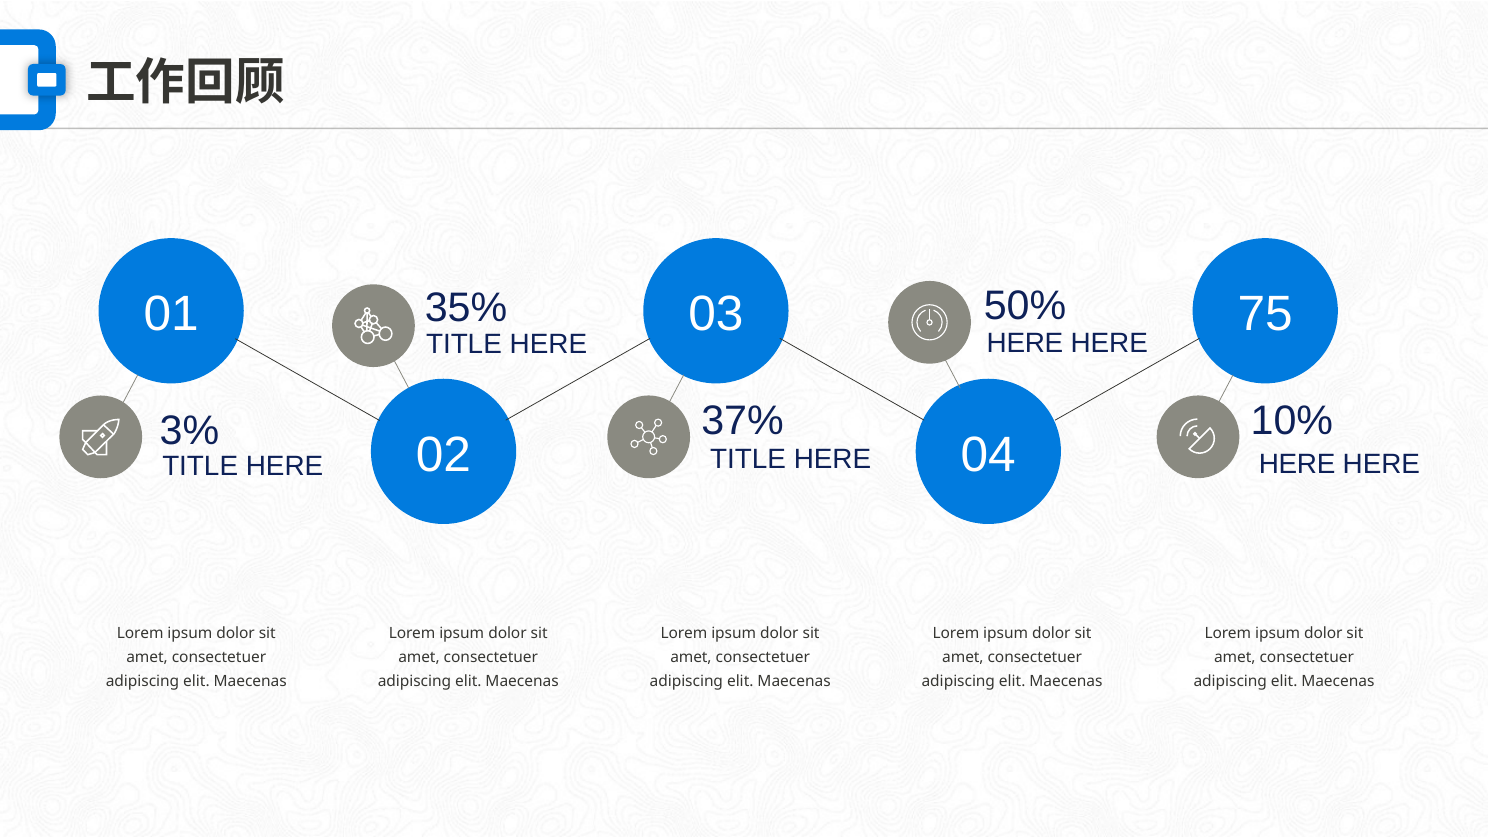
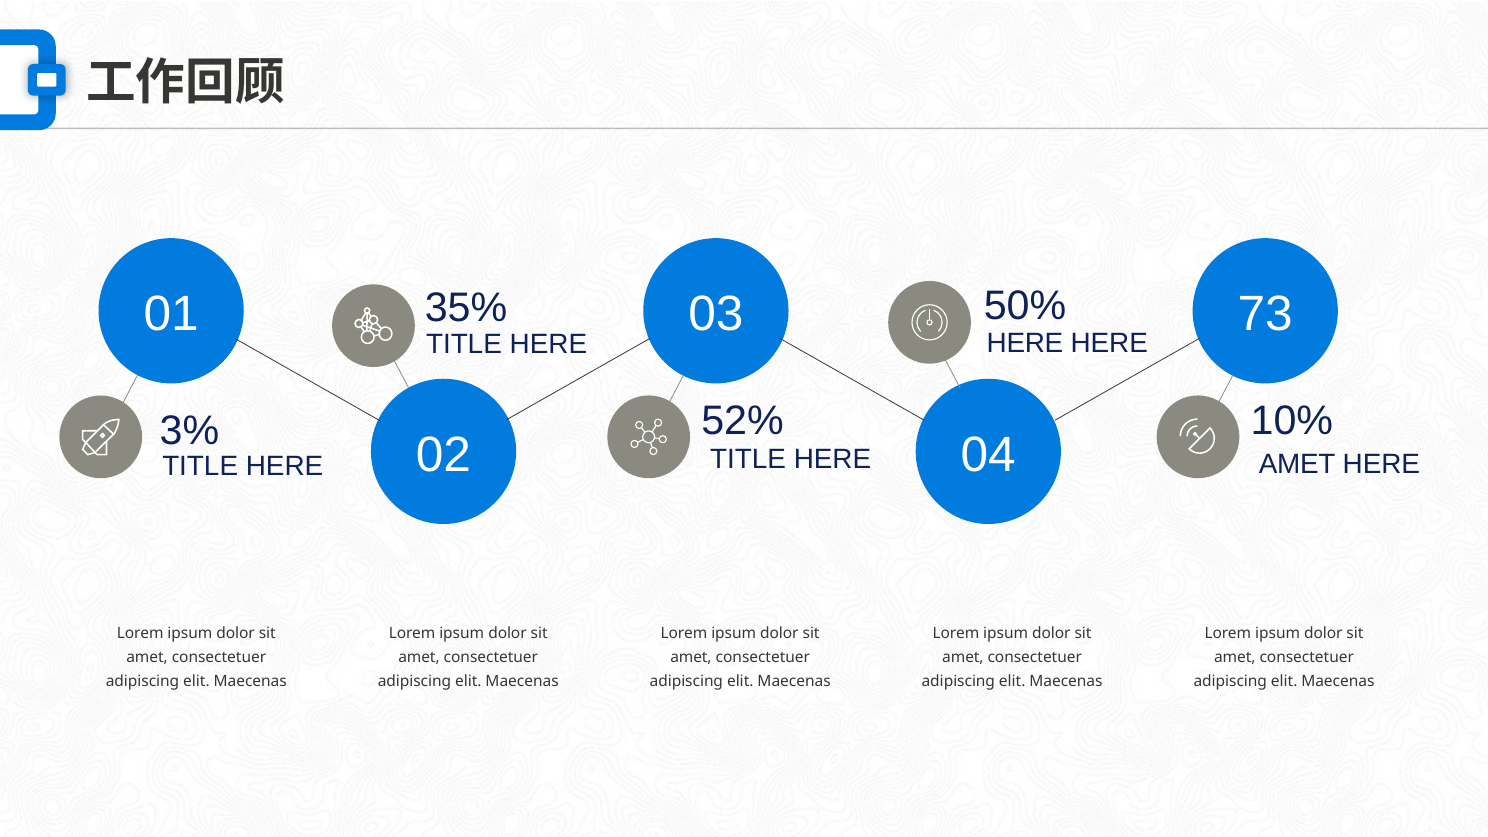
75: 75 -> 73
37%: 37% -> 52%
HERE at (1297, 465): HERE -> AMET
